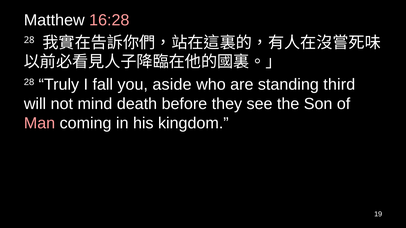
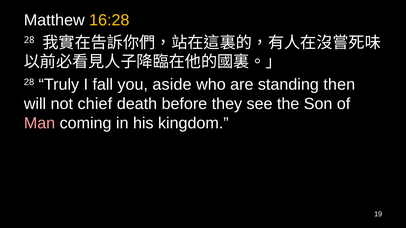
16:28 colour: pink -> yellow
third: third -> then
mind: mind -> chief
